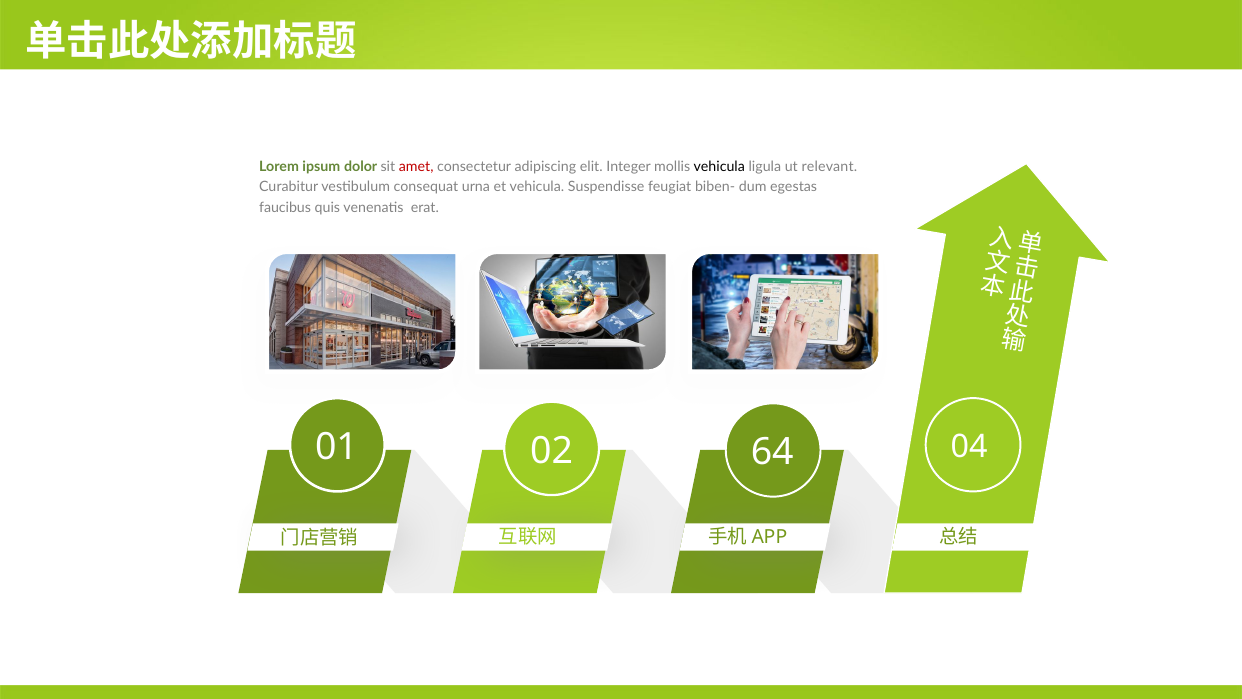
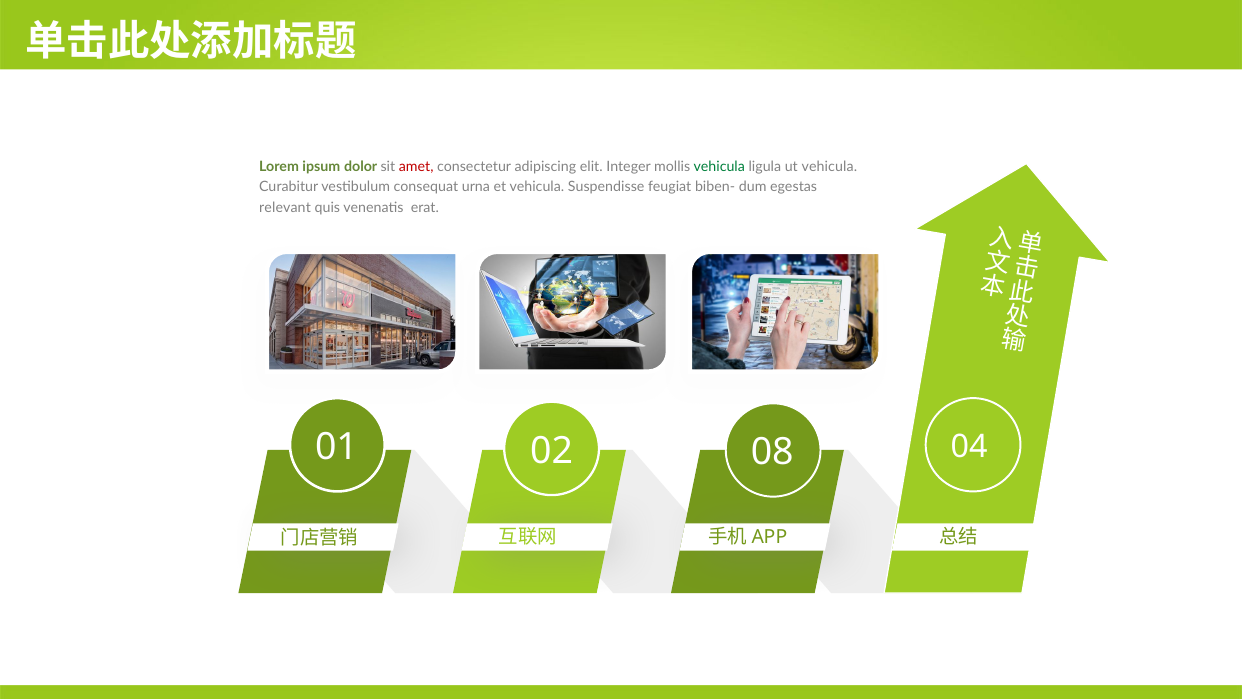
vehicula at (719, 167) colour: black -> green
ut relevant: relevant -> vehicula
faucibus: faucibus -> relevant
64: 64 -> 08
